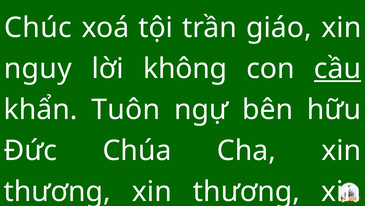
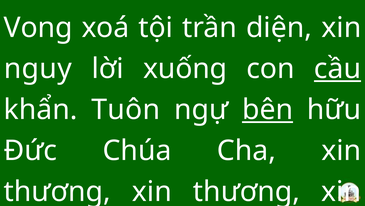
Chúc: Chúc -> Vong
giáo: giáo -> diện
không: không -> xuống
bên underline: none -> present
